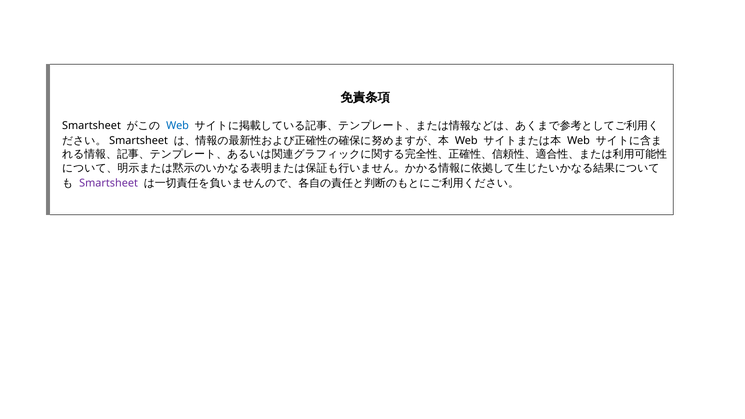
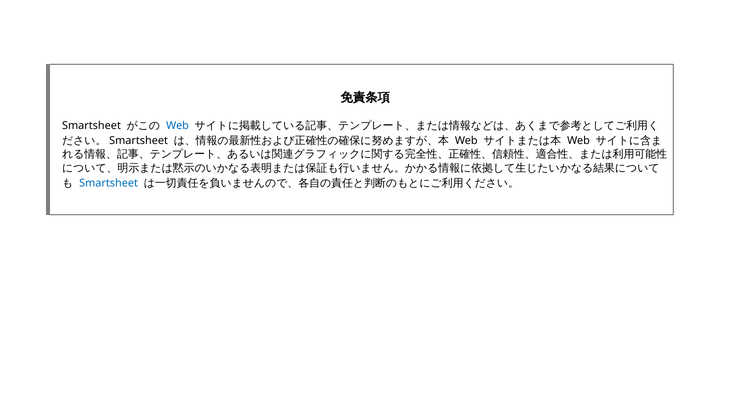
Smartsheet at (109, 183) colour: purple -> blue
